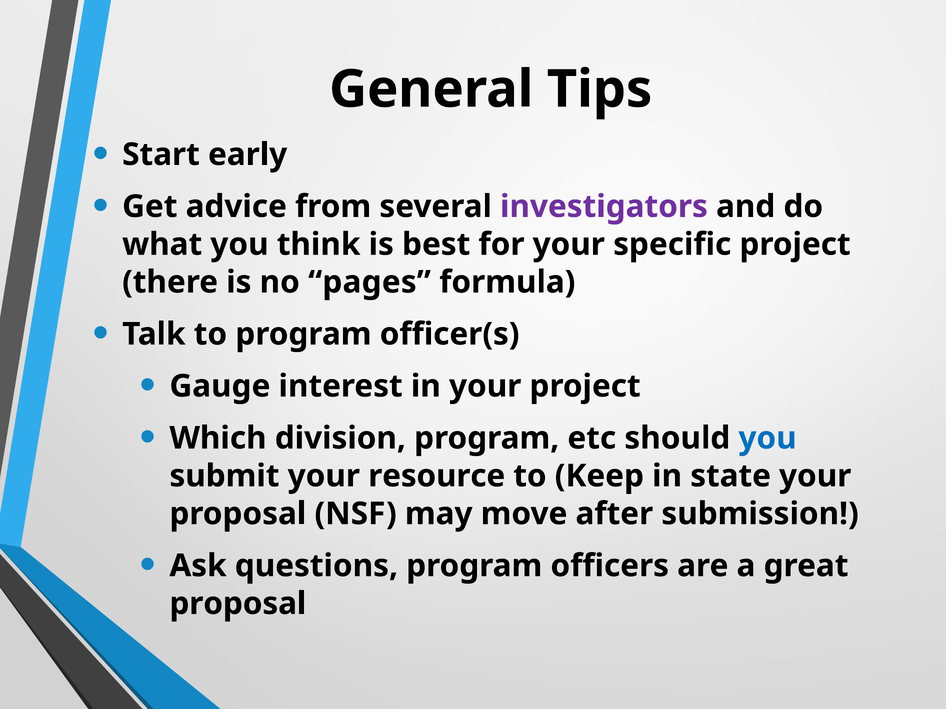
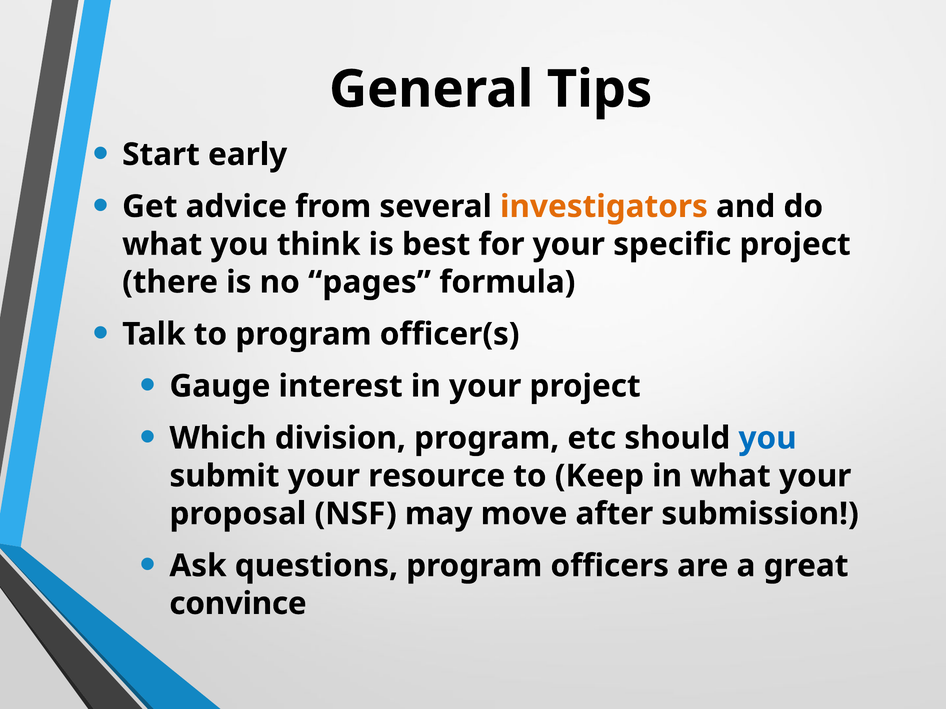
investigators colour: purple -> orange
in state: state -> what
proposal at (238, 604): proposal -> convince
